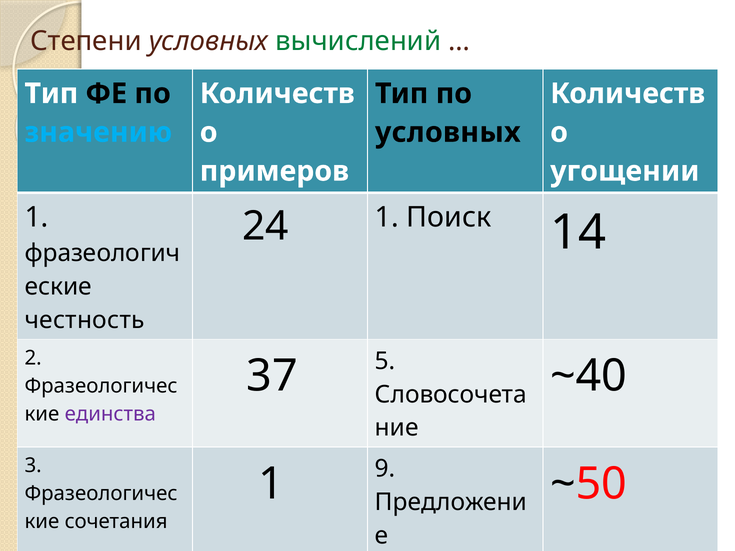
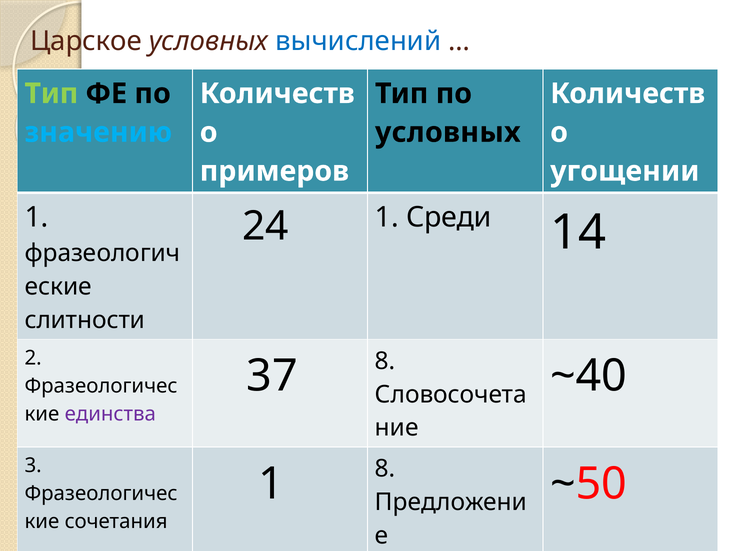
Степени: Степени -> Царское
вычислений colour: green -> blue
Тип at (51, 94) colour: white -> light green
Поиск: Поиск -> Среди
честность: честность -> слитности
37 5: 5 -> 8
1 9: 9 -> 8
